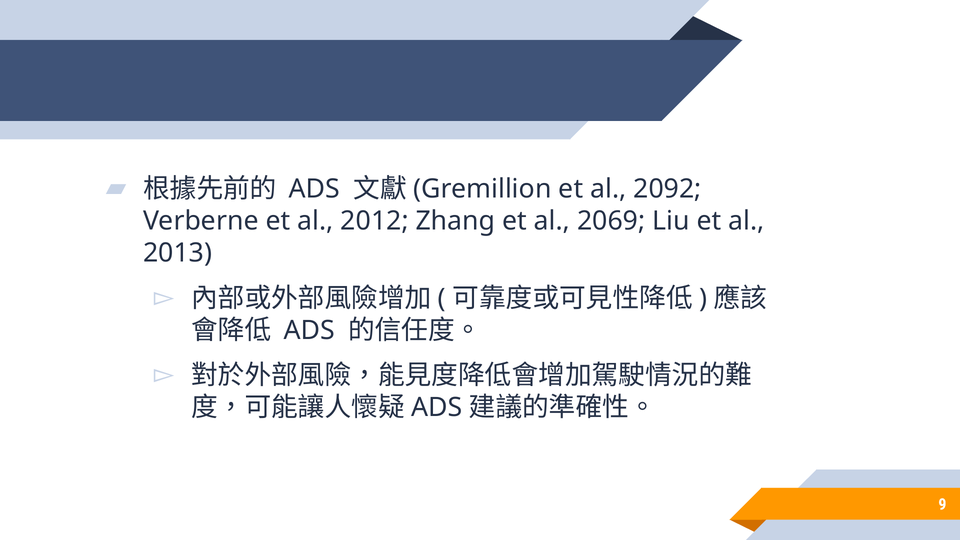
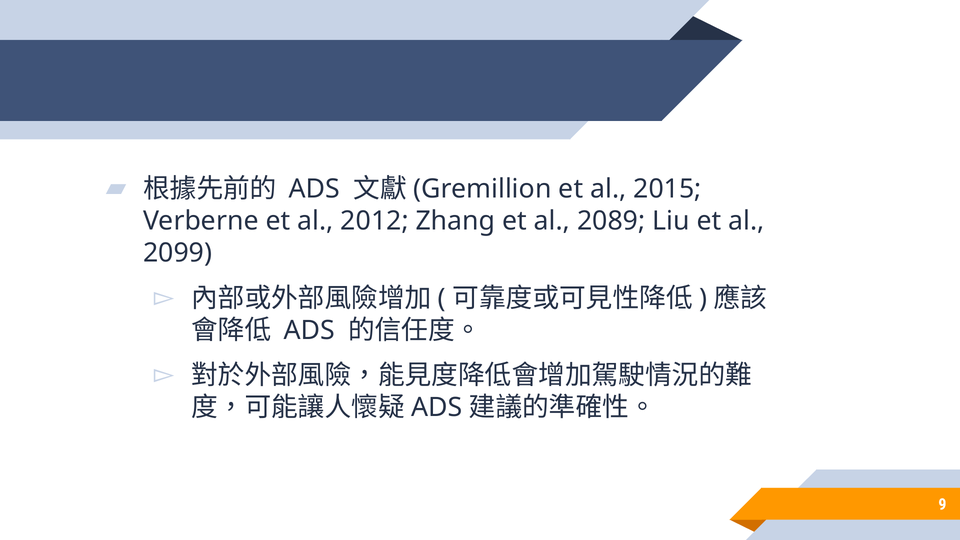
2092: 2092 -> 2015
2069: 2069 -> 2089
2013: 2013 -> 2099
